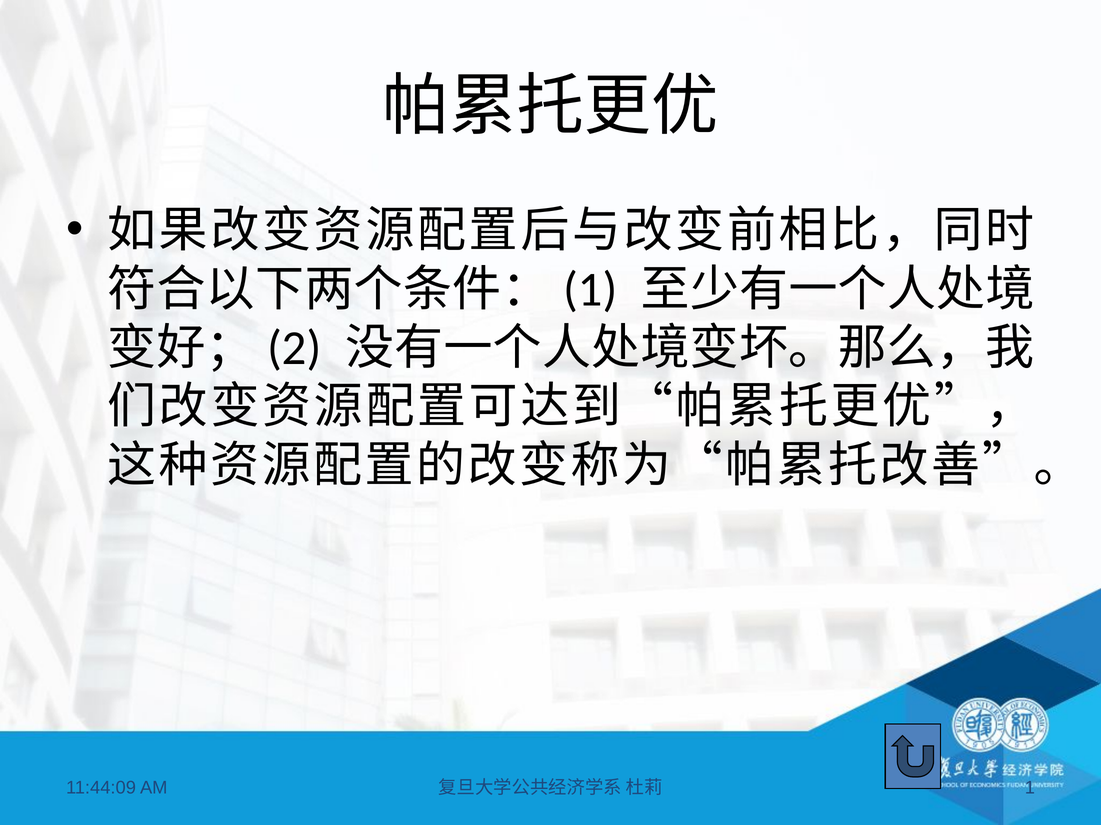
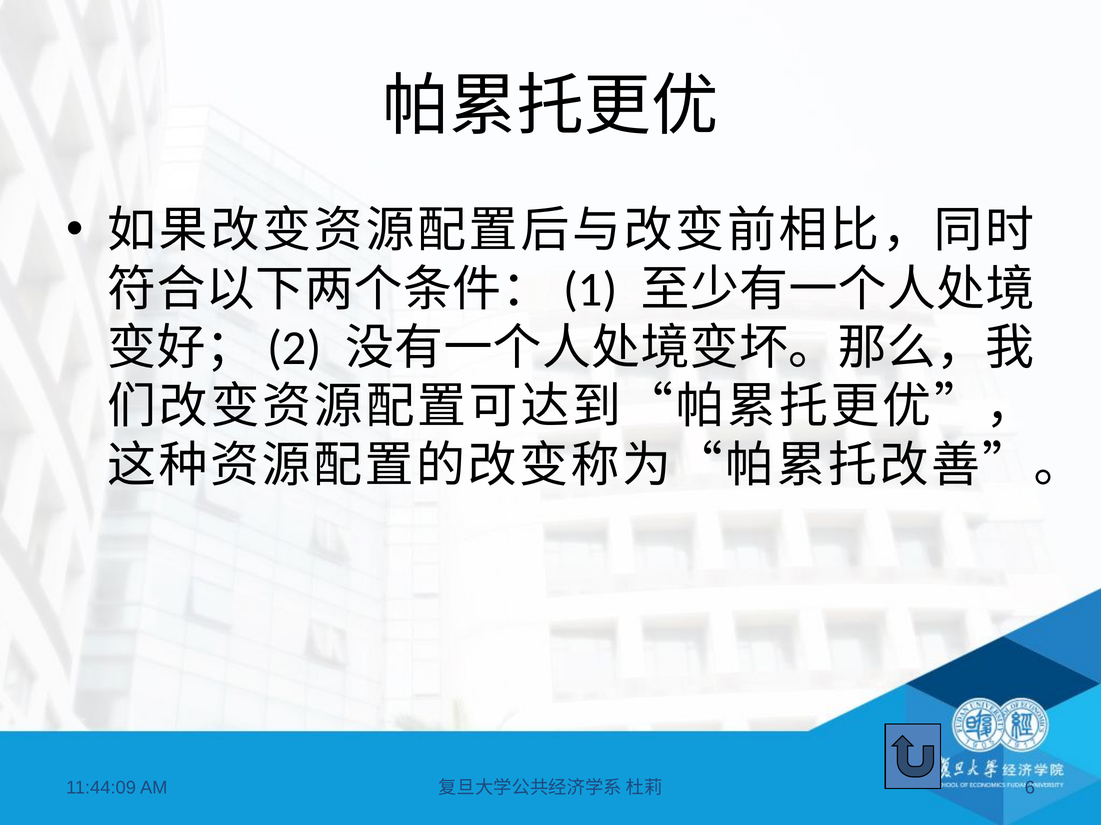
1 at (1030, 789): 1 -> 6
